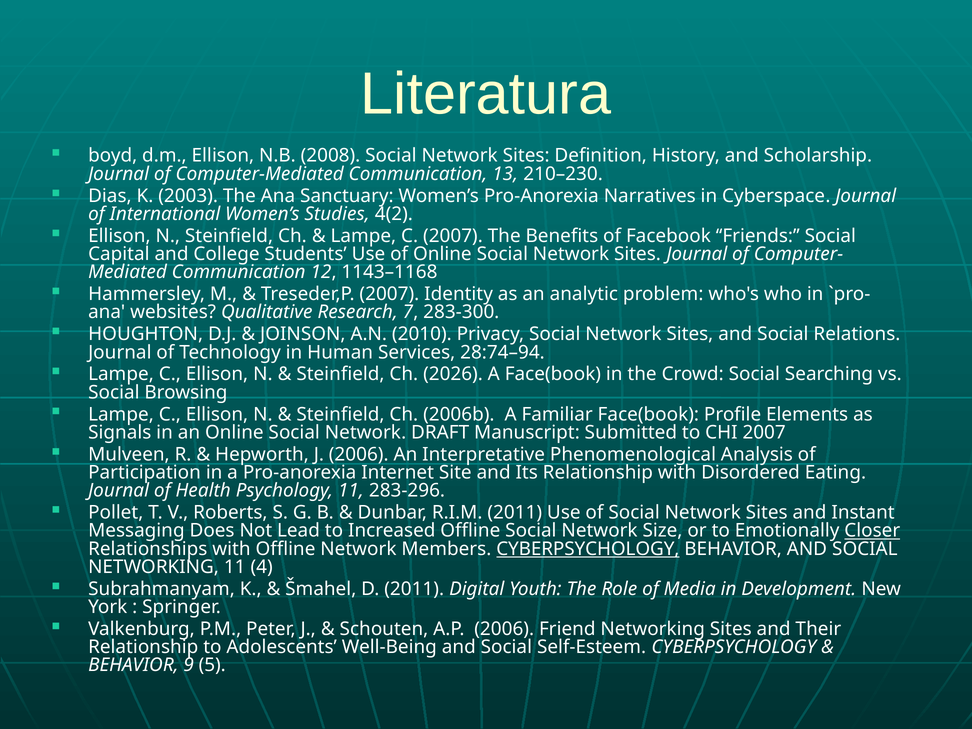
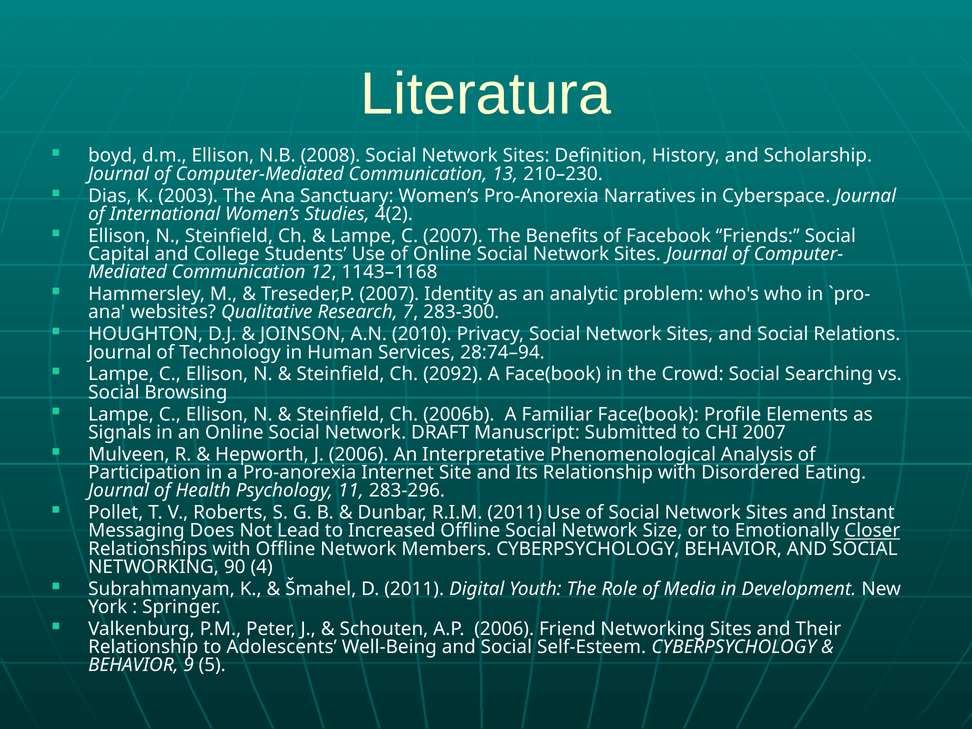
2026: 2026 -> 2092
CYBERPSYCHOLOGY at (588, 549) underline: present -> none
NETWORKING 11: 11 -> 90
